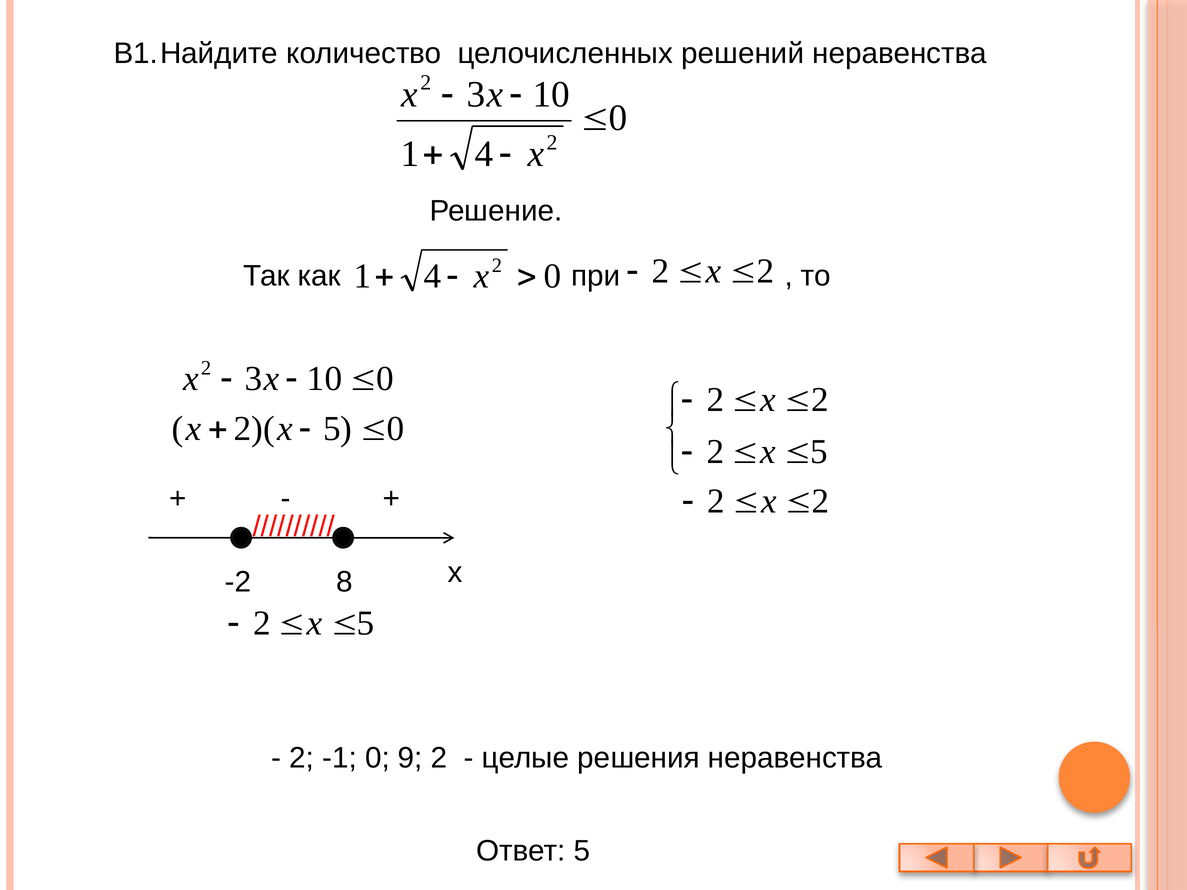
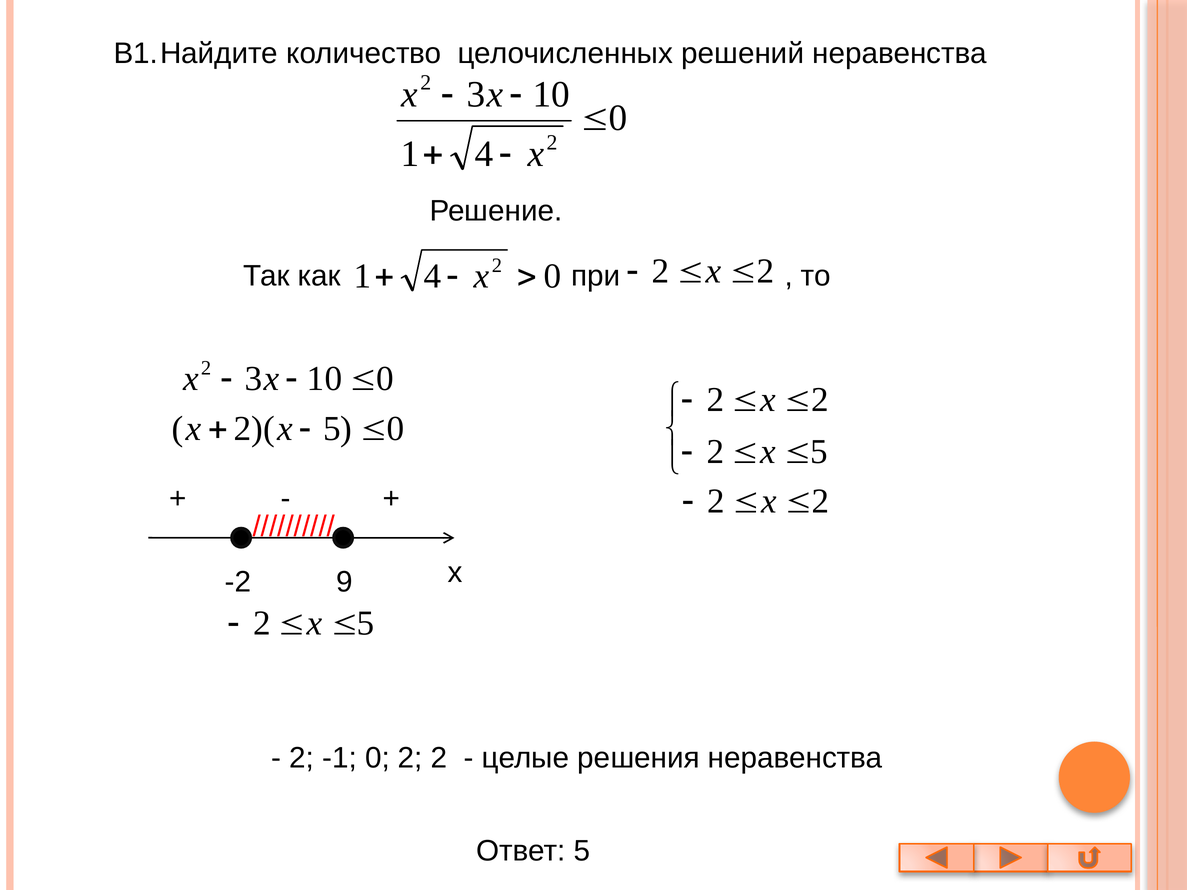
8: 8 -> 9
0 9: 9 -> 2
